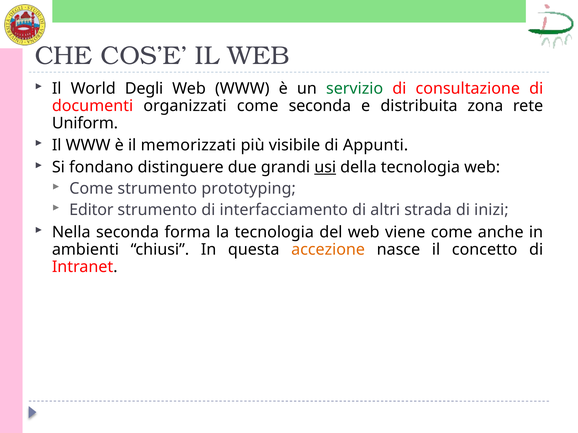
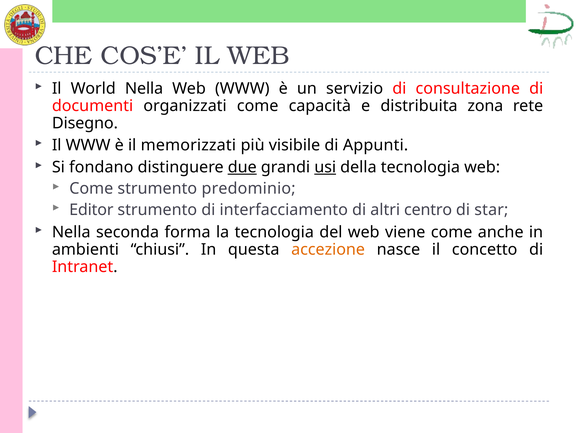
World Degli: Degli -> Nella
servizio colour: green -> black
come seconda: seconda -> capacità
Uniform: Uniform -> Disegno
due underline: none -> present
prototyping: prototyping -> predominio
strada: strada -> centro
inizi: inizi -> star
